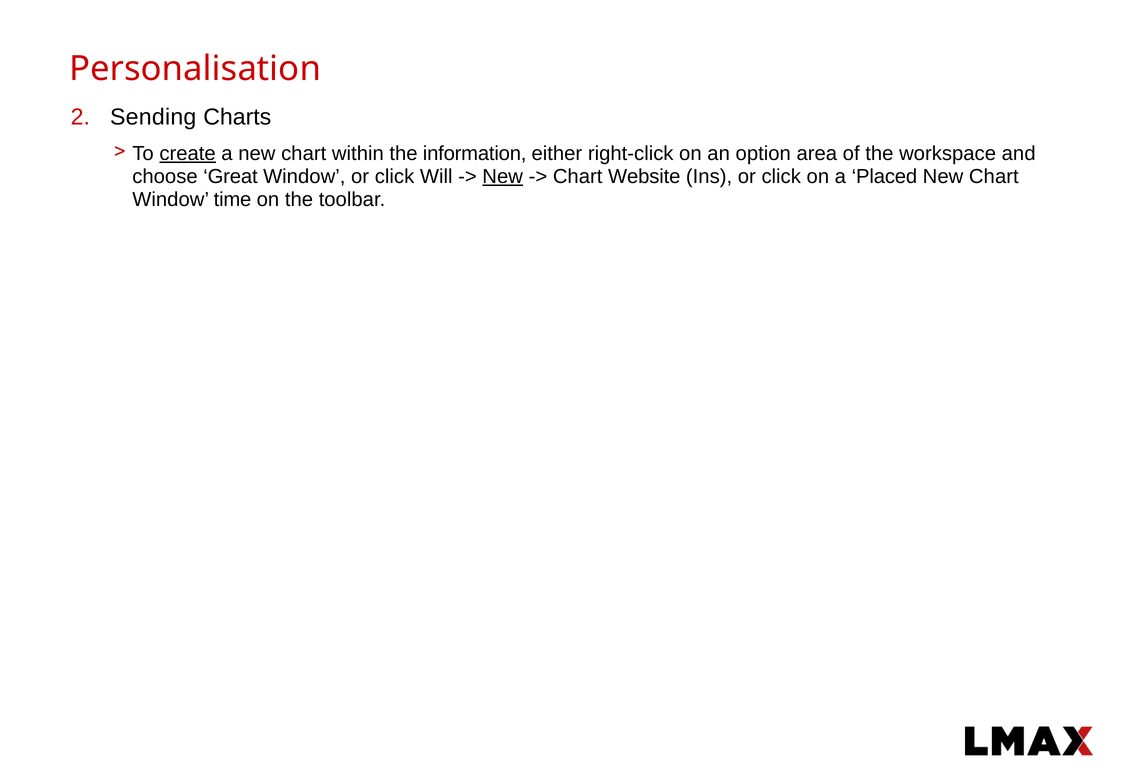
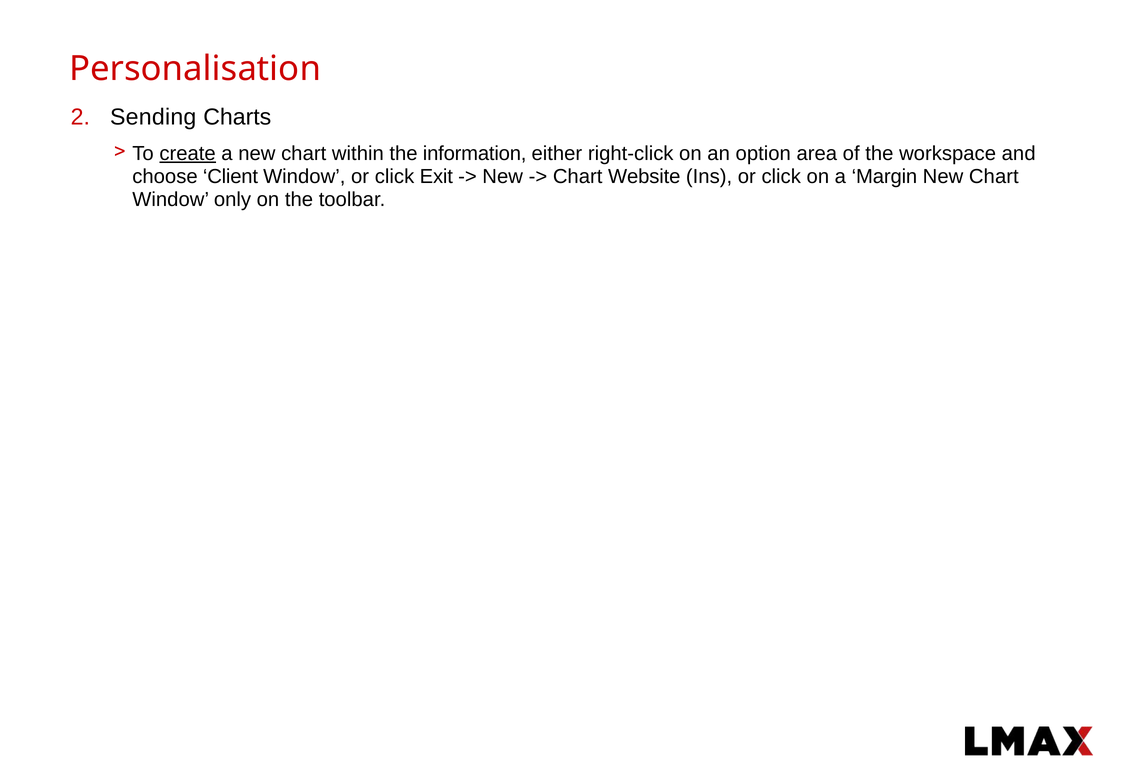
Great: Great -> Client
Will: Will -> Exit
New at (503, 177) underline: present -> none
Placed: Placed -> Margin
time: time -> only
